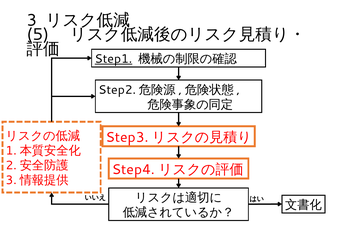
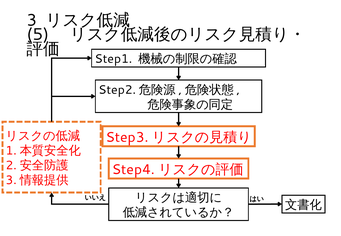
Step1 underline: present -> none
